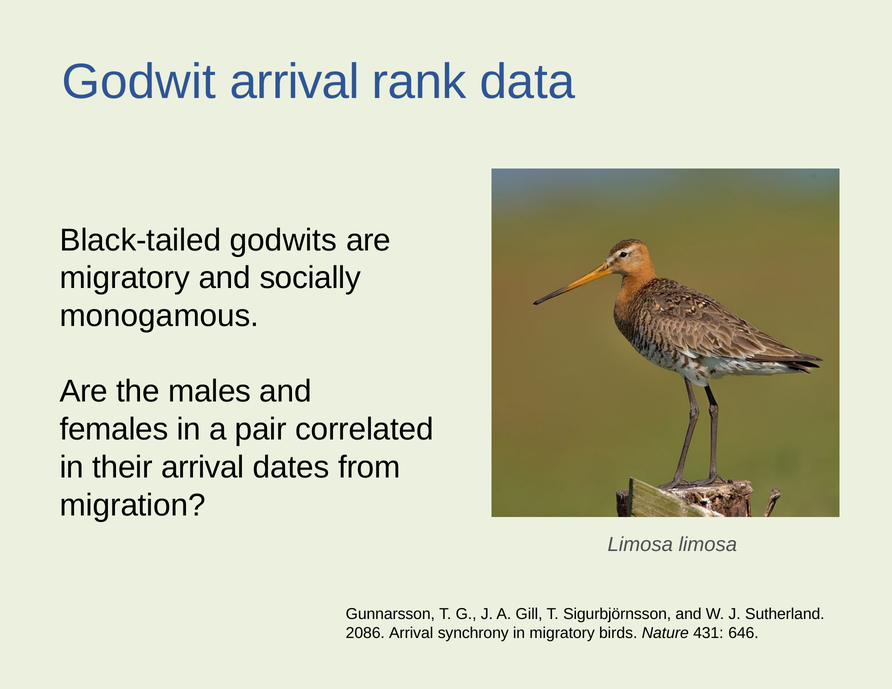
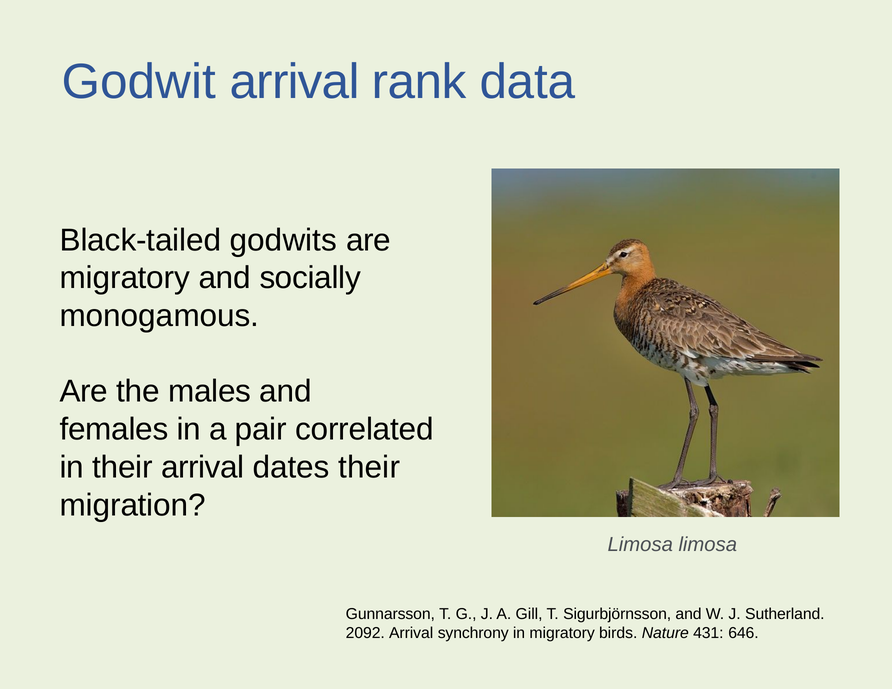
dates from: from -> their
2086: 2086 -> 2092
